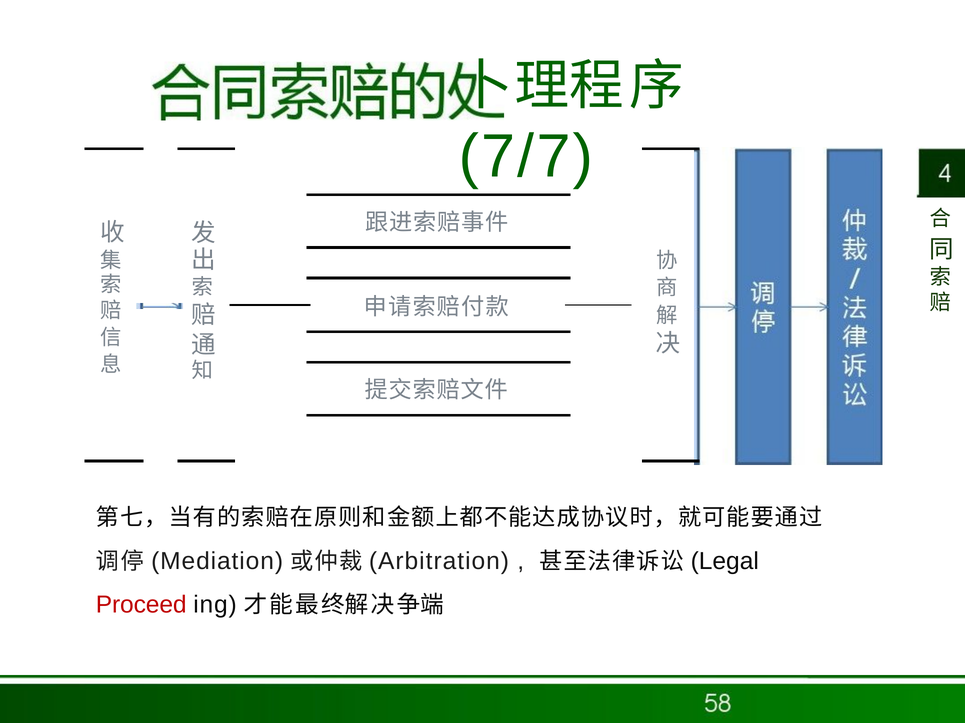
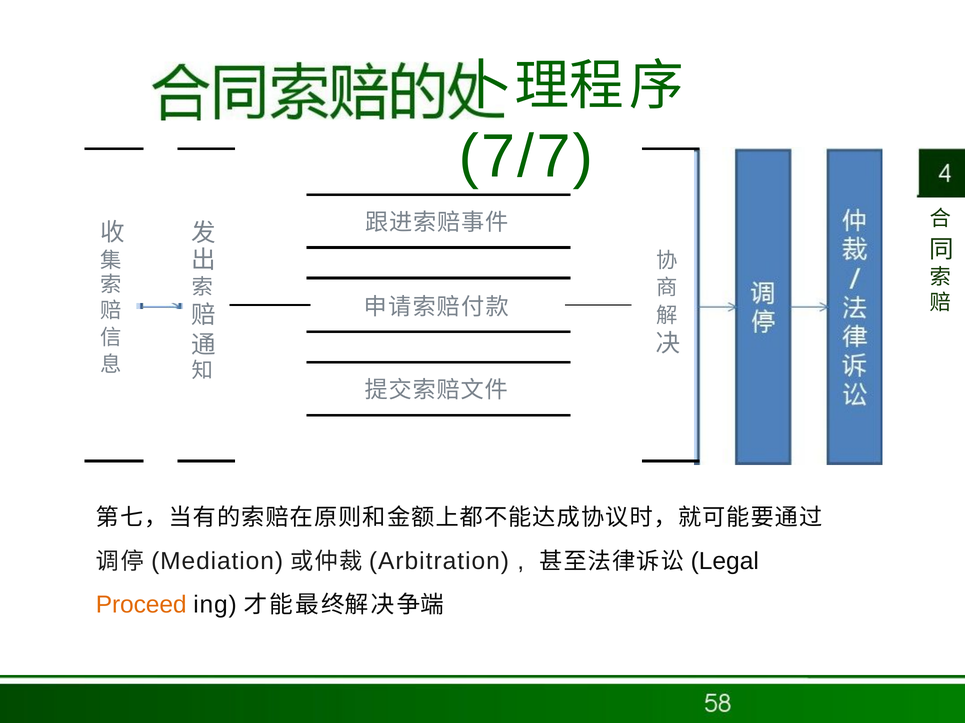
Proceed colour: red -> orange
